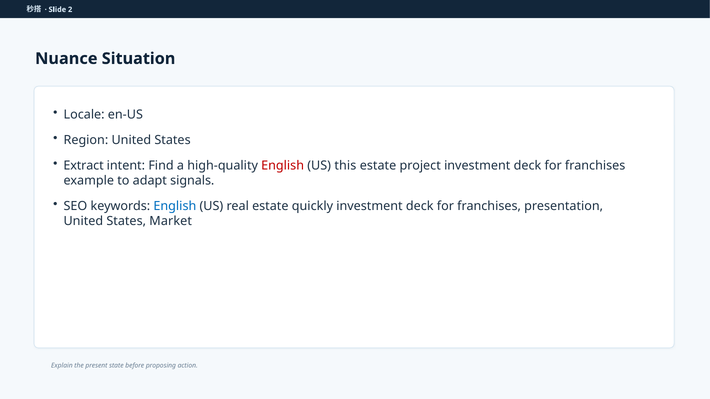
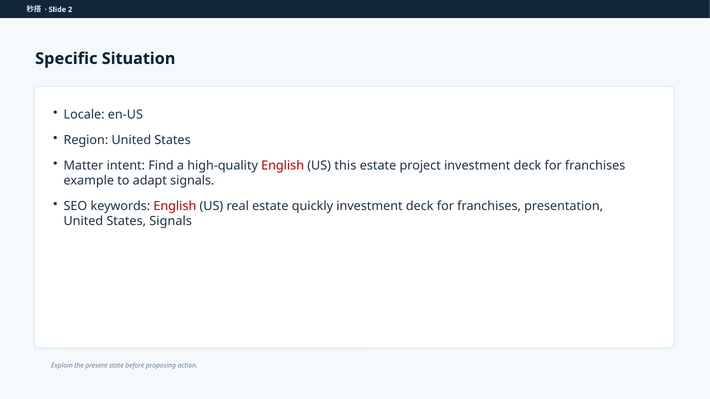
Nuance: Nuance -> Specific
Extract: Extract -> Matter
English at (175, 206) colour: blue -> red
States Market: Market -> Signals
